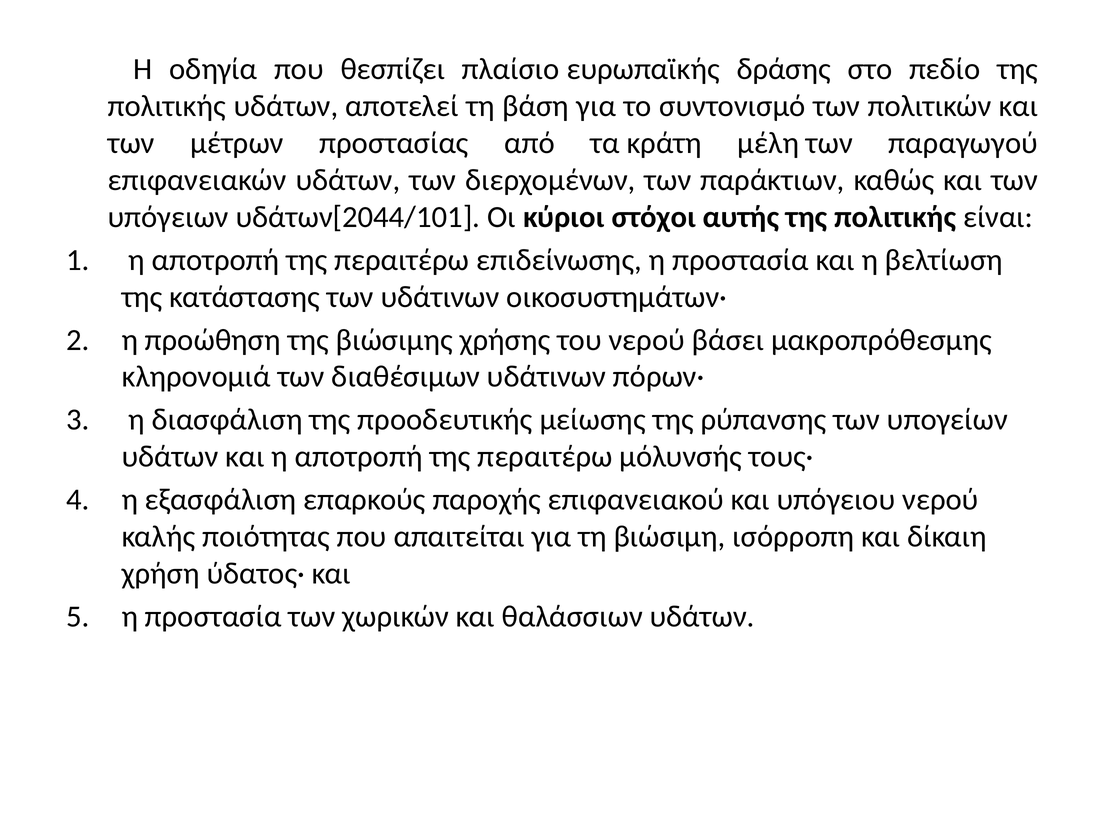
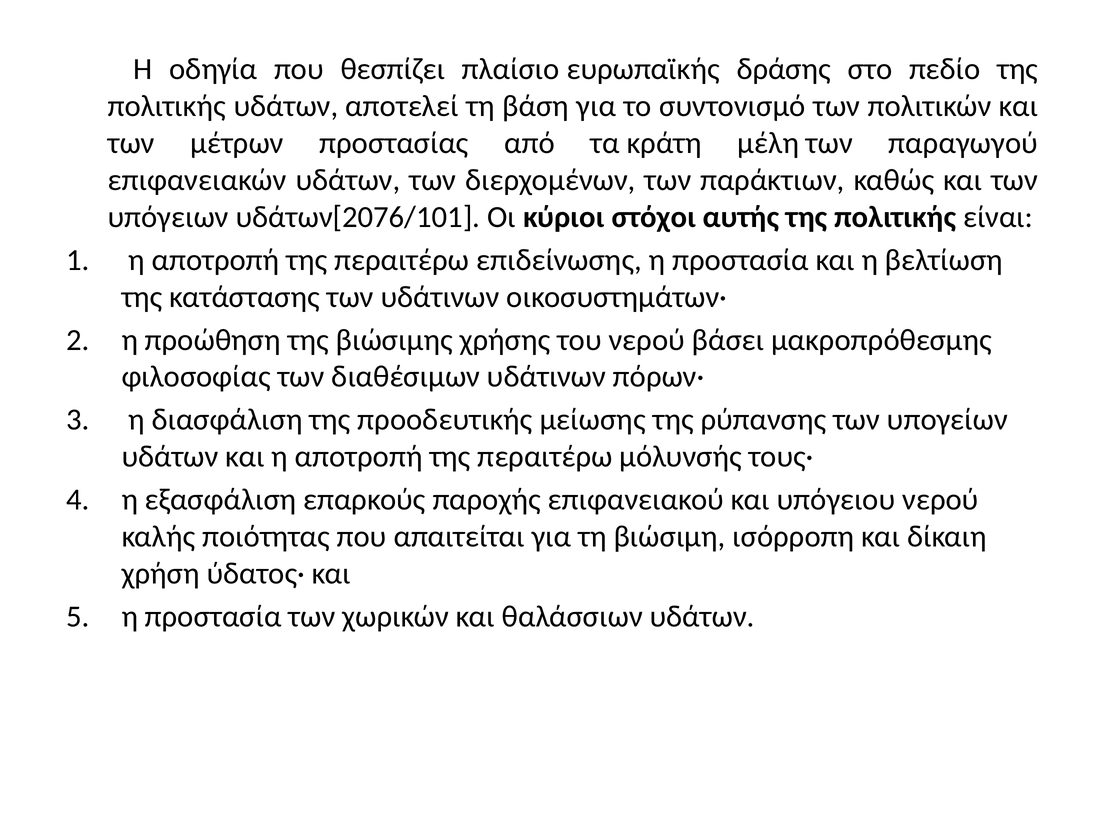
υδάτων[2044/101: υδάτων[2044/101 -> υδάτων[2076/101
κληρονομιά: κληρονομιά -> φιλοσοφίας
